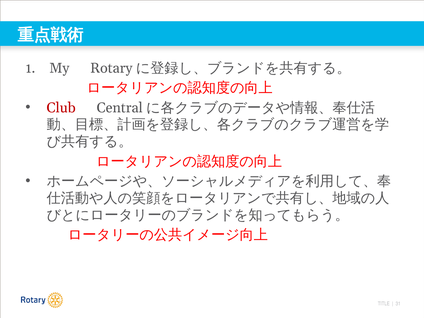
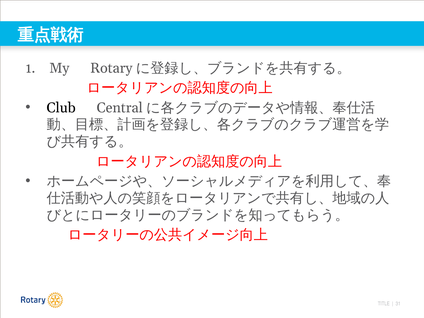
Club colour: red -> black
